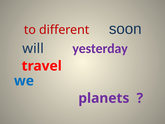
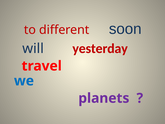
yesterday colour: purple -> red
